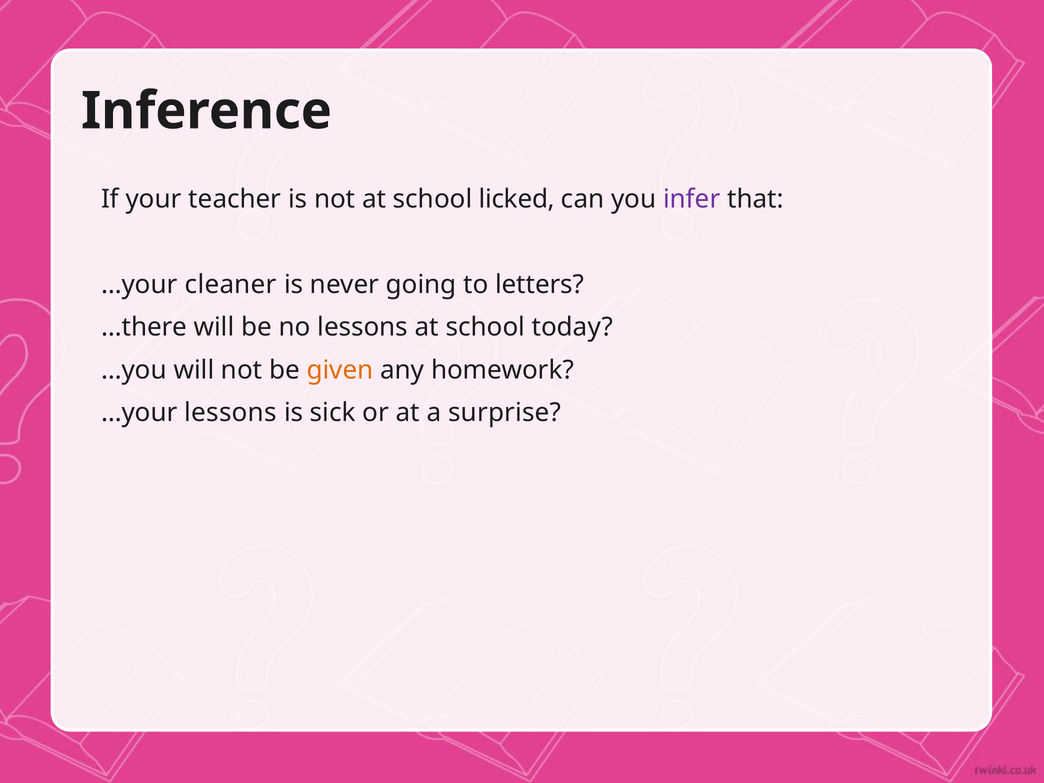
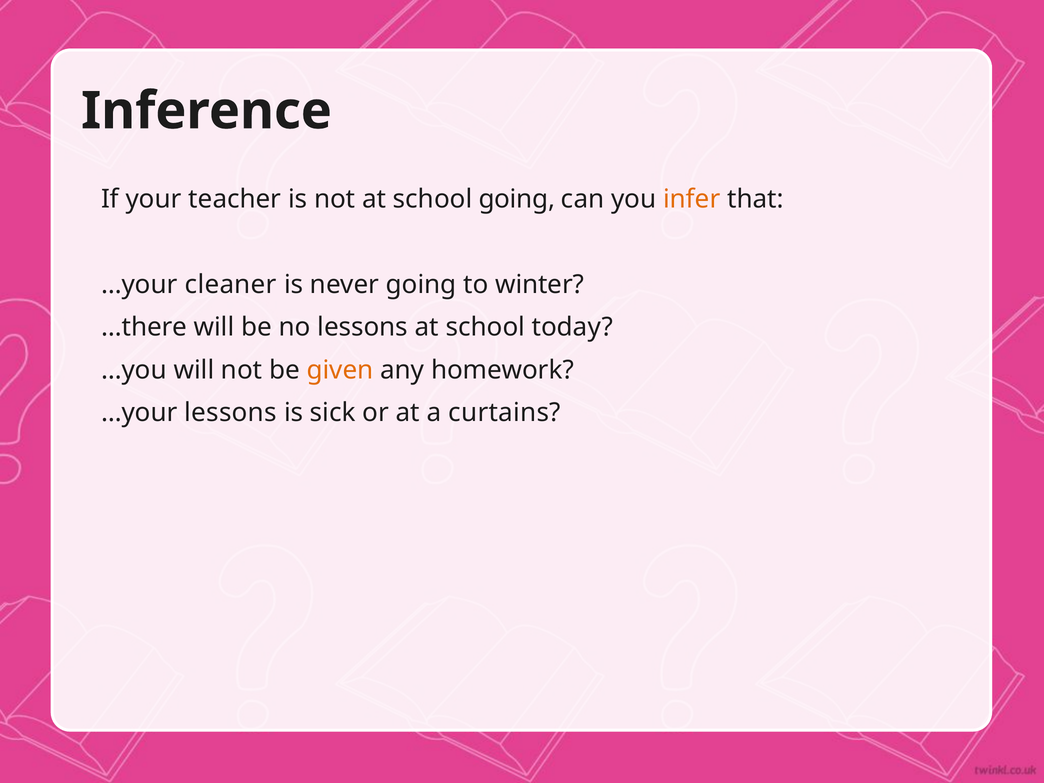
school licked: licked -> going
infer colour: purple -> orange
letters: letters -> winter
surprise: surprise -> curtains
